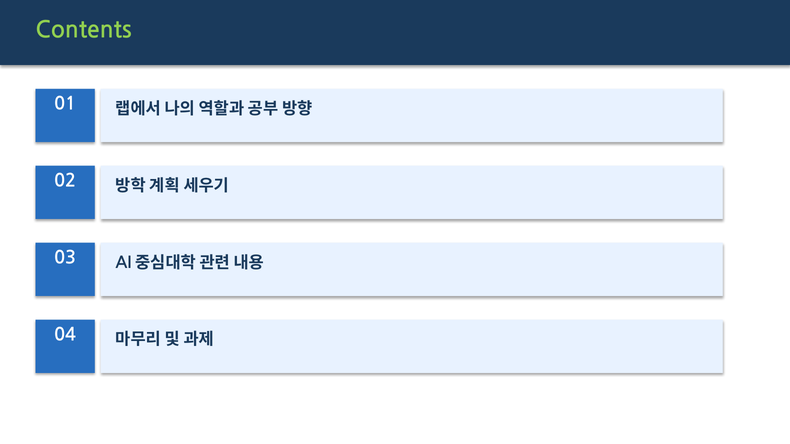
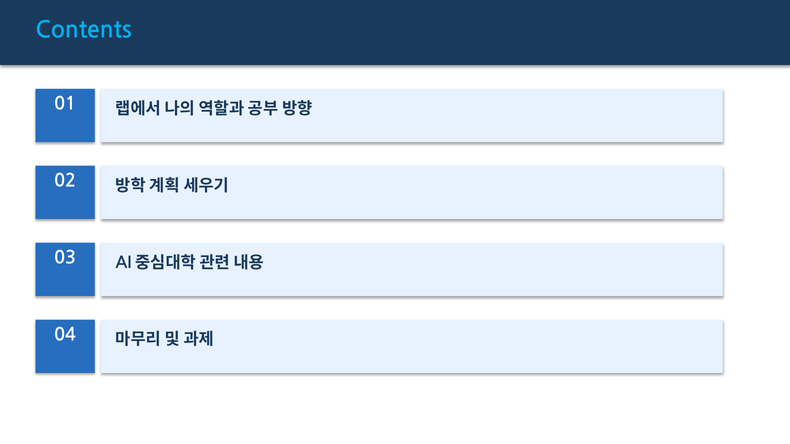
Contents colour: light green -> light blue
